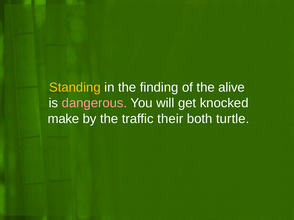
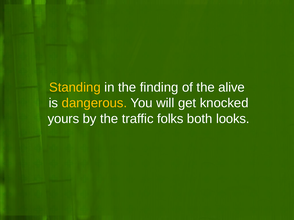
dangerous colour: pink -> yellow
make: make -> yours
their: their -> folks
turtle: turtle -> looks
